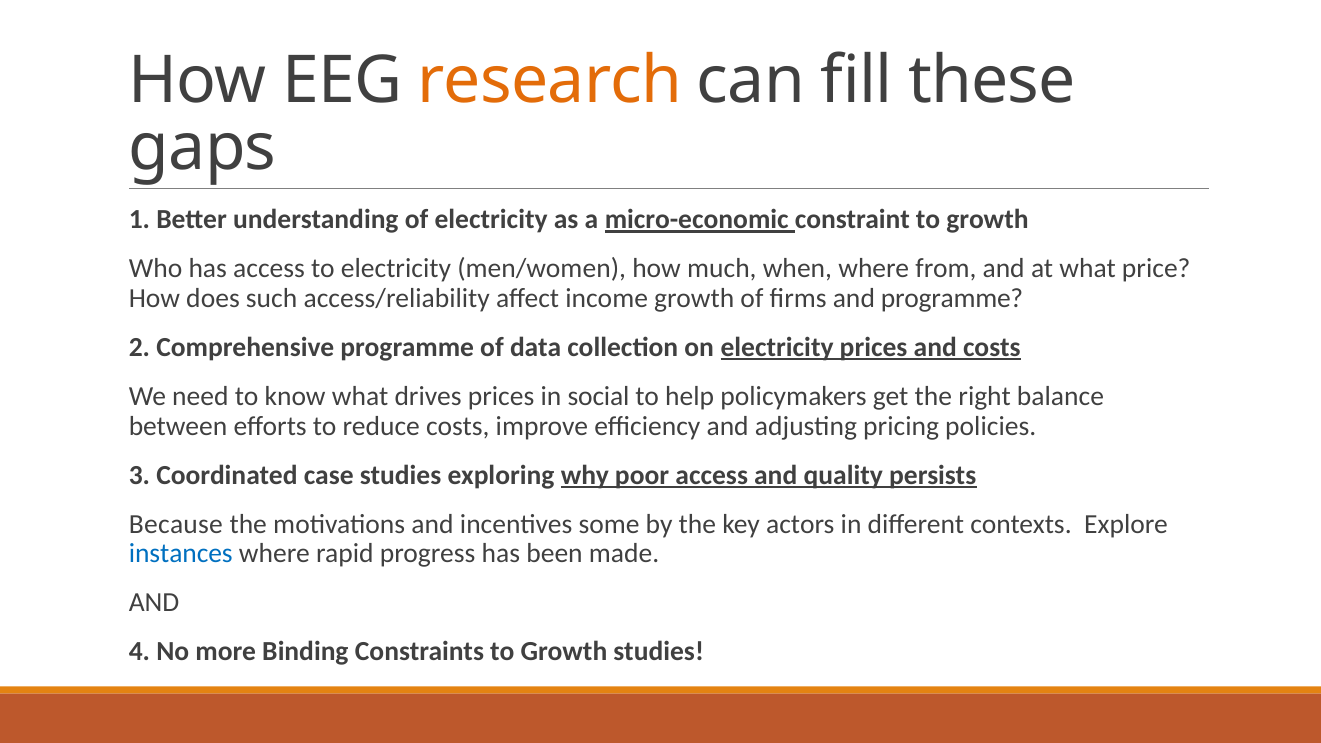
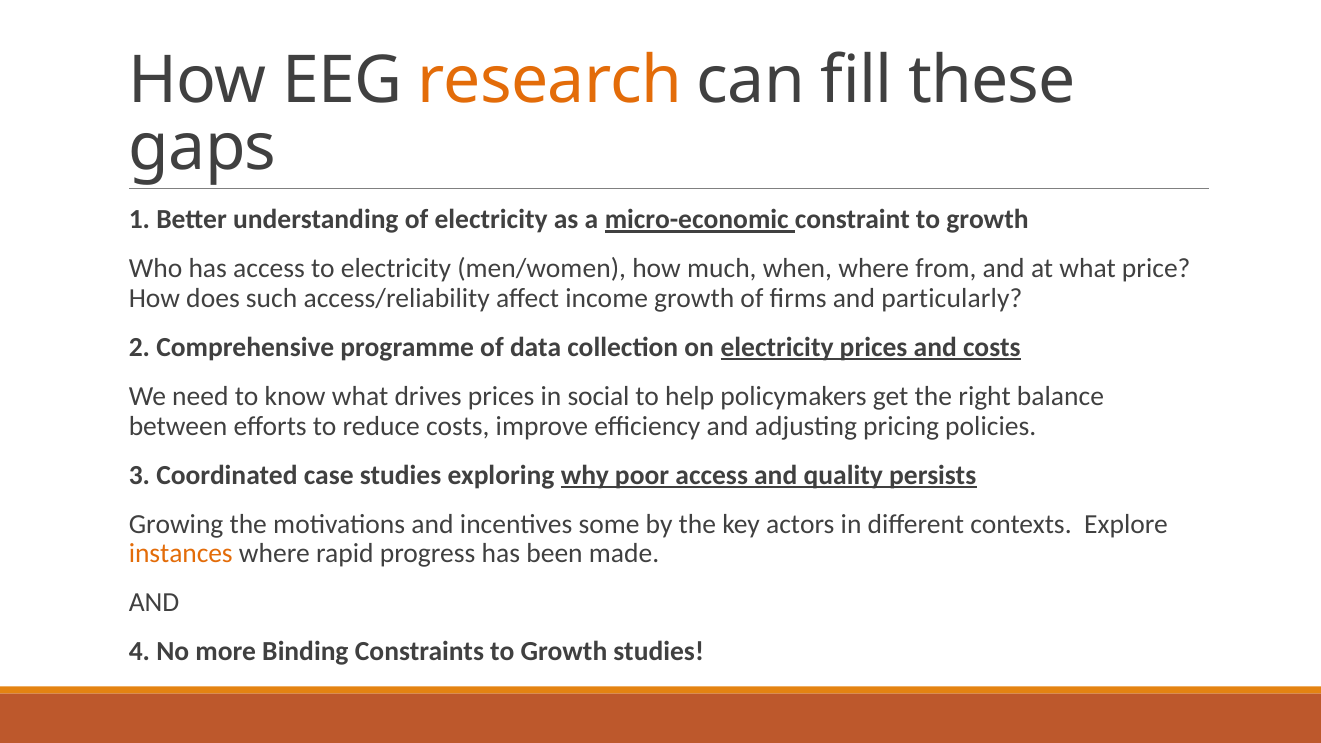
and programme: programme -> particularly
Because: Because -> Growing
instances colour: blue -> orange
